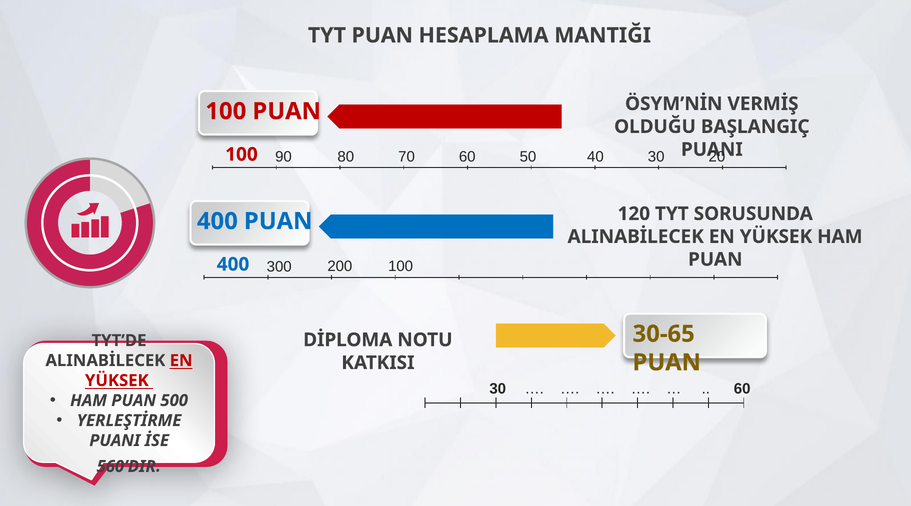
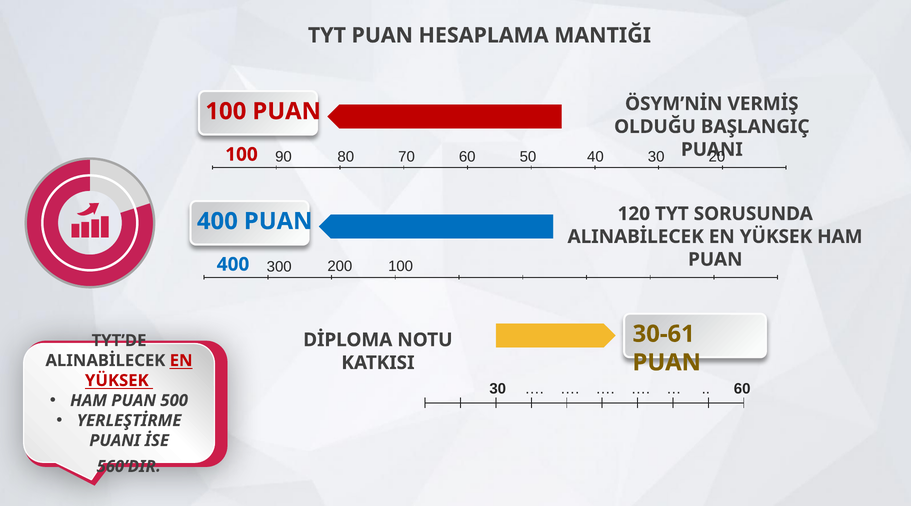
30-65: 30-65 -> 30-61
